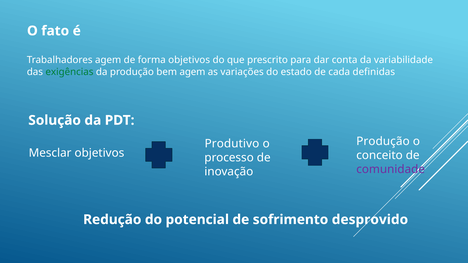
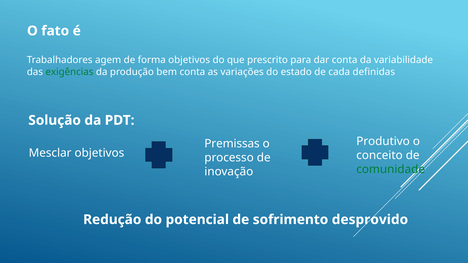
bem agem: agem -> conta
Produção at (383, 141): Produção -> Produtivo
Produtivo: Produtivo -> Premissas
comunidade colour: purple -> green
